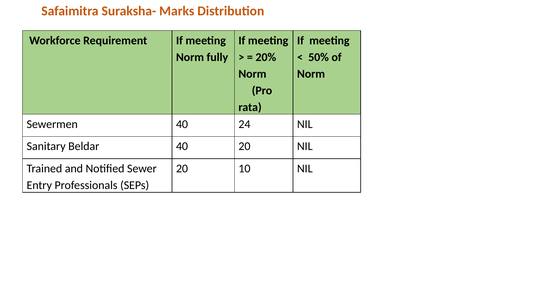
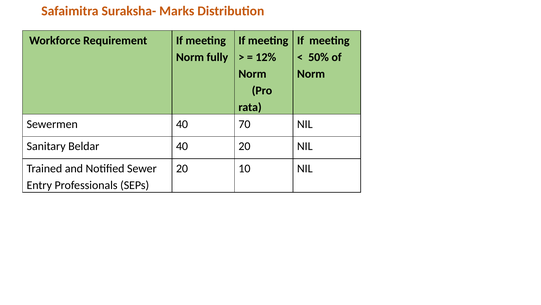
20%: 20% -> 12%
24: 24 -> 70
